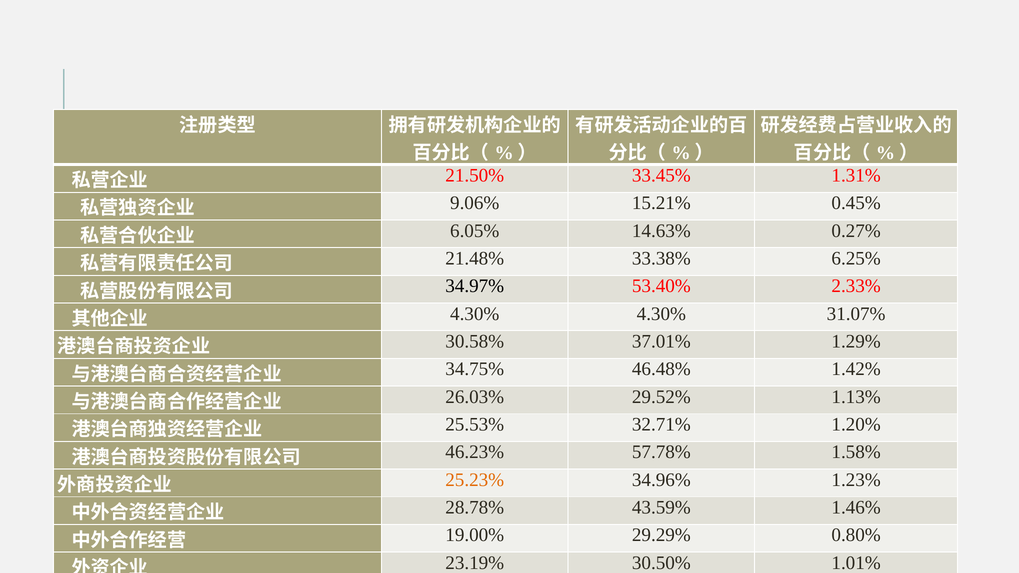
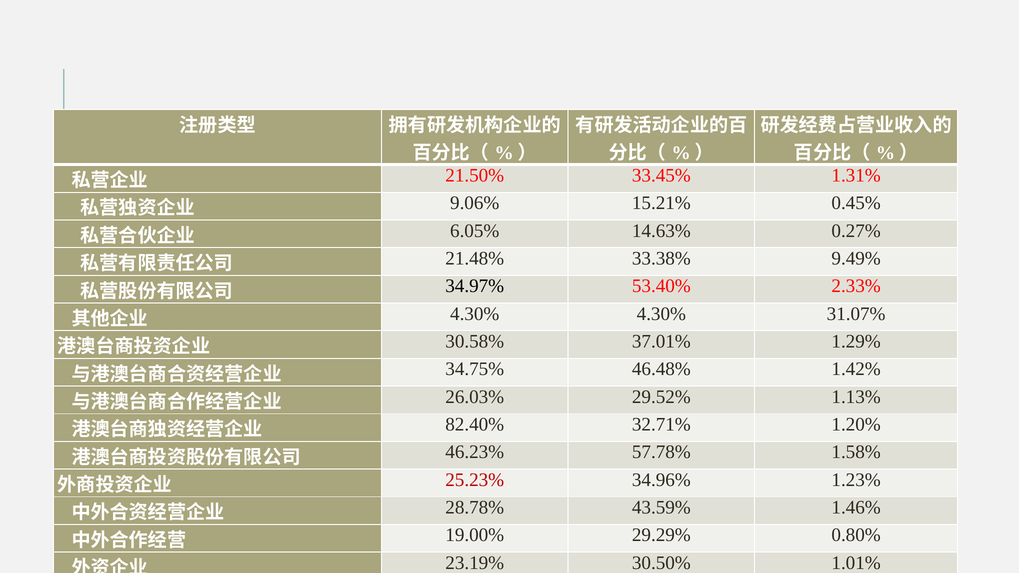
6.25%: 6.25% -> 9.49%
25.53%: 25.53% -> 82.40%
25.23% colour: orange -> red
